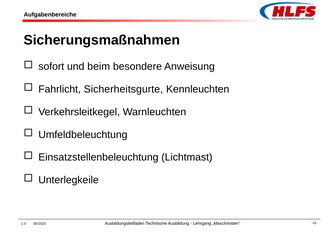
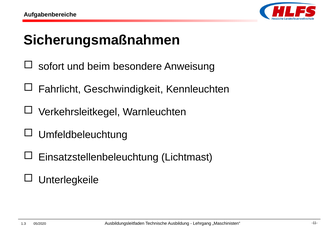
Sicherheitsgurte: Sicherheitsgurte -> Geschwindigkeit
